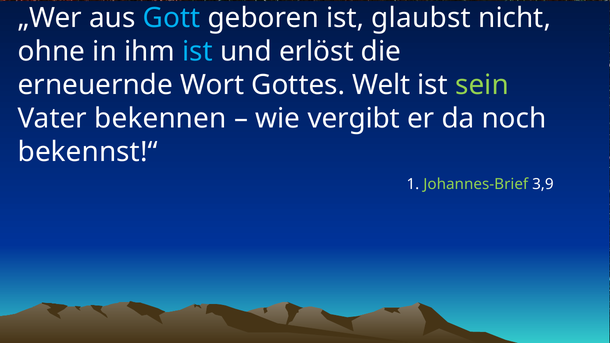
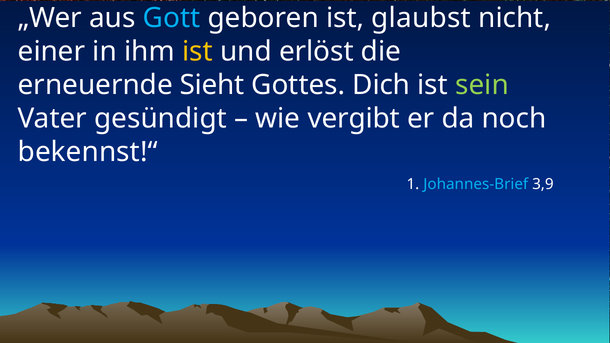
ohne: ohne -> einer
ist at (197, 52) colour: light blue -> yellow
Wort: Wort -> Sieht
Welt: Welt -> Dich
bekennen: bekennen -> gesündigt
Johannes-Brief colour: light green -> light blue
